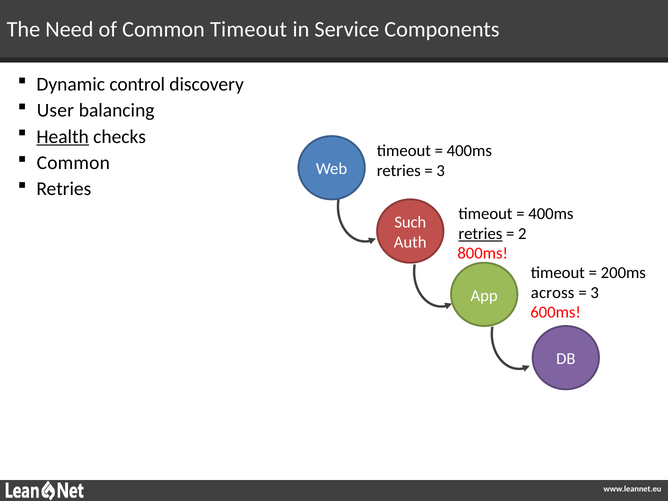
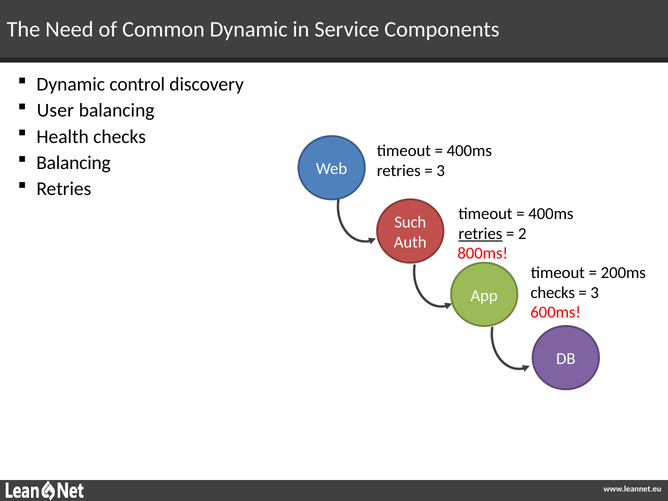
Common Timeout: Timeout -> Dynamic
Health underline: present -> none
Common at (73, 163): Common -> Balancing
across at (553, 293): across -> checks
